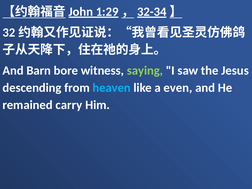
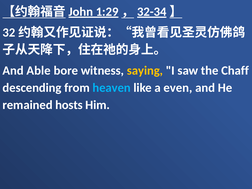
Barn: Barn -> Able
saying colour: light green -> yellow
Jesus: Jesus -> Chaff
carry: carry -> hosts
